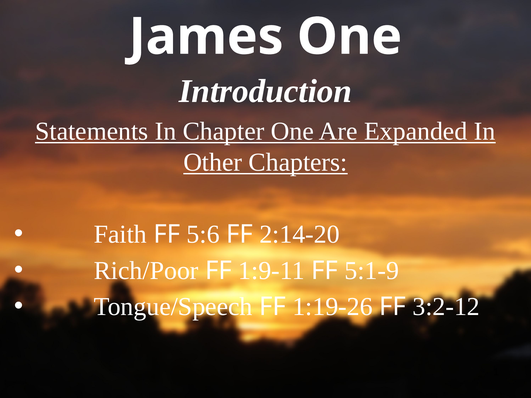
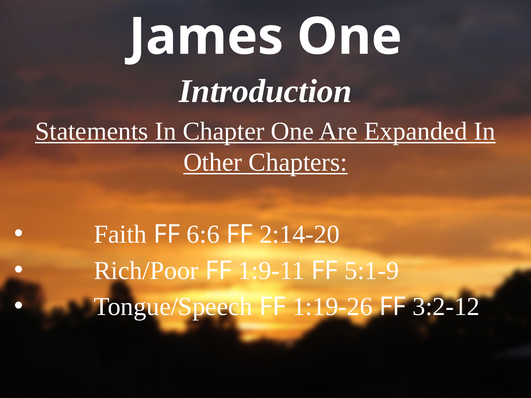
5:6: 5:6 -> 6:6
